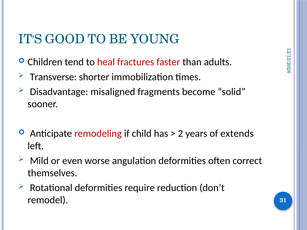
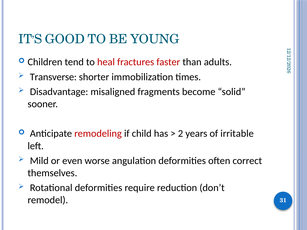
extends: extends -> irritable
